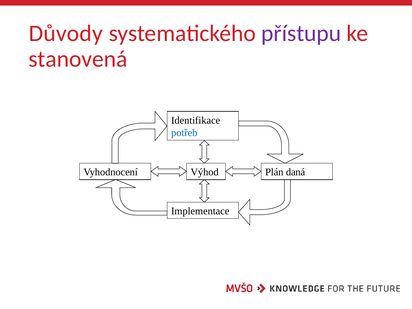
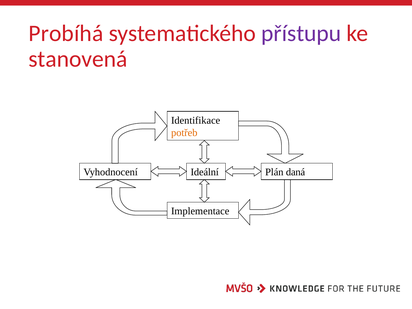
Důvody: Důvody -> Probíhá
potřeb colour: blue -> orange
Výhod: Výhod -> Ideální
